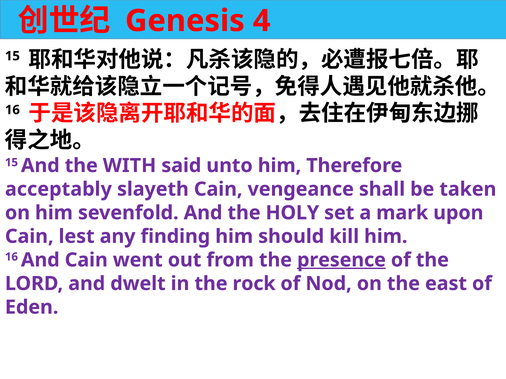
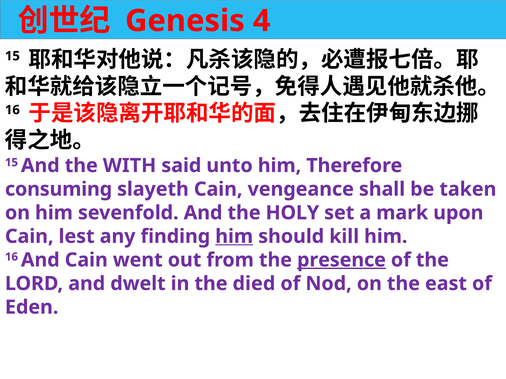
acceptably: acceptably -> consuming
him at (234, 237) underline: none -> present
rock: rock -> died
